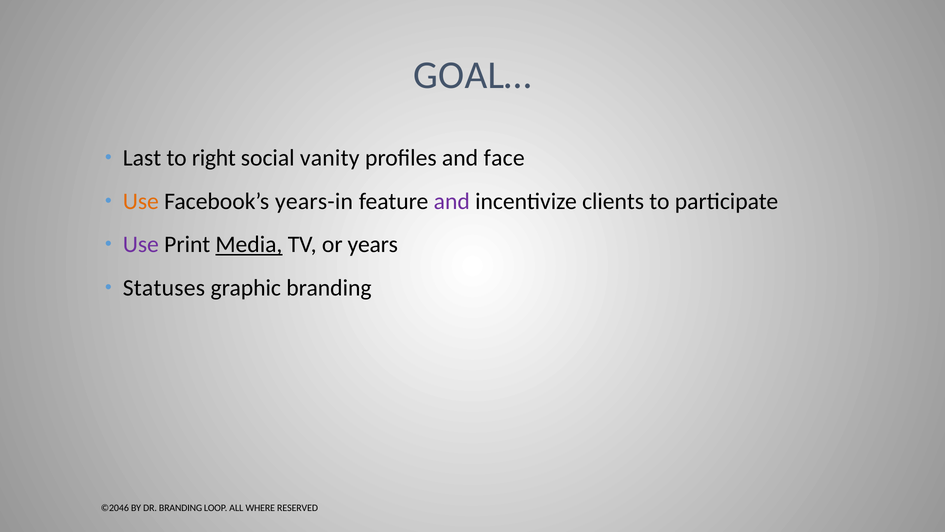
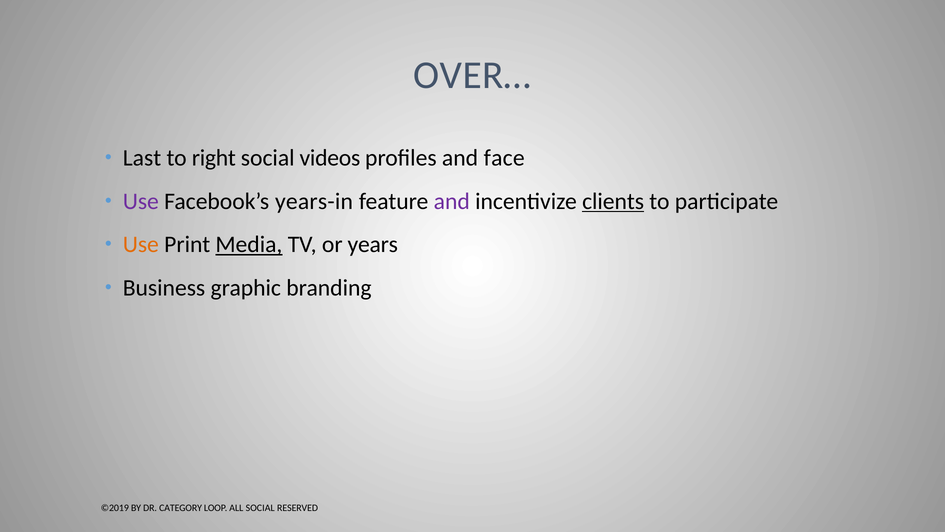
GOAL…: GOAL… -> OVER…
vanity: vanity -> videos
Use at (141, 201) colour: orange -> purple
clients underline: none -> present
Use at (141, 244) colour: purple -> orange
Statuses: Statuses -> Business
©2046: ©2046 -> ©2019
DR BRANDING: BRANDING -> CATEGORY
ALL WHERE: WHERE -> SOCIAL
